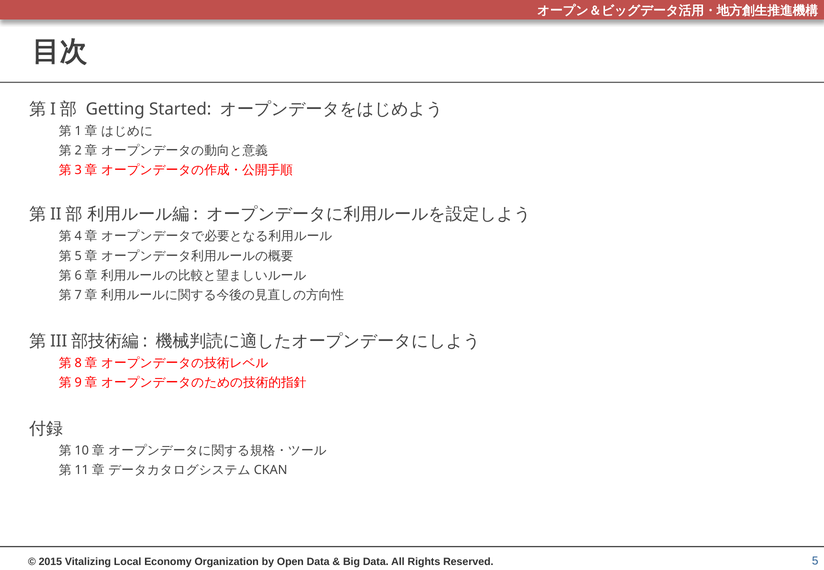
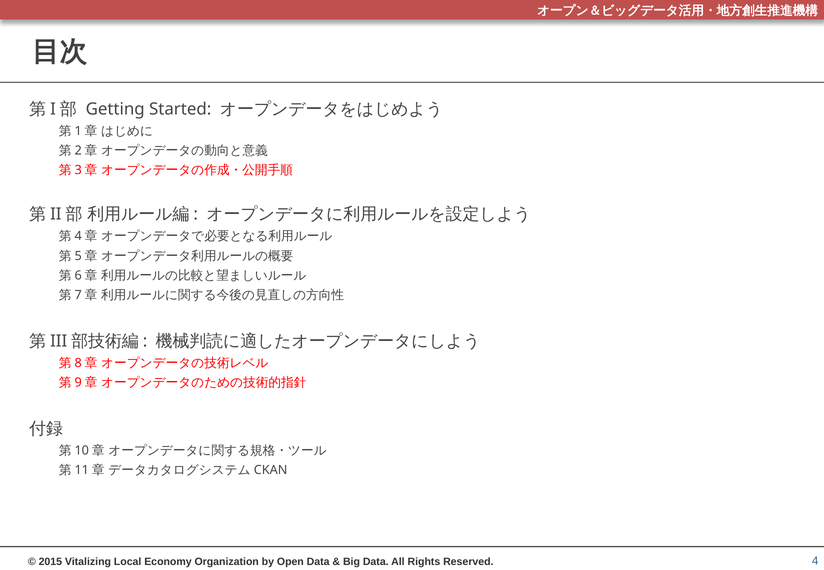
5: 5 -> 4
